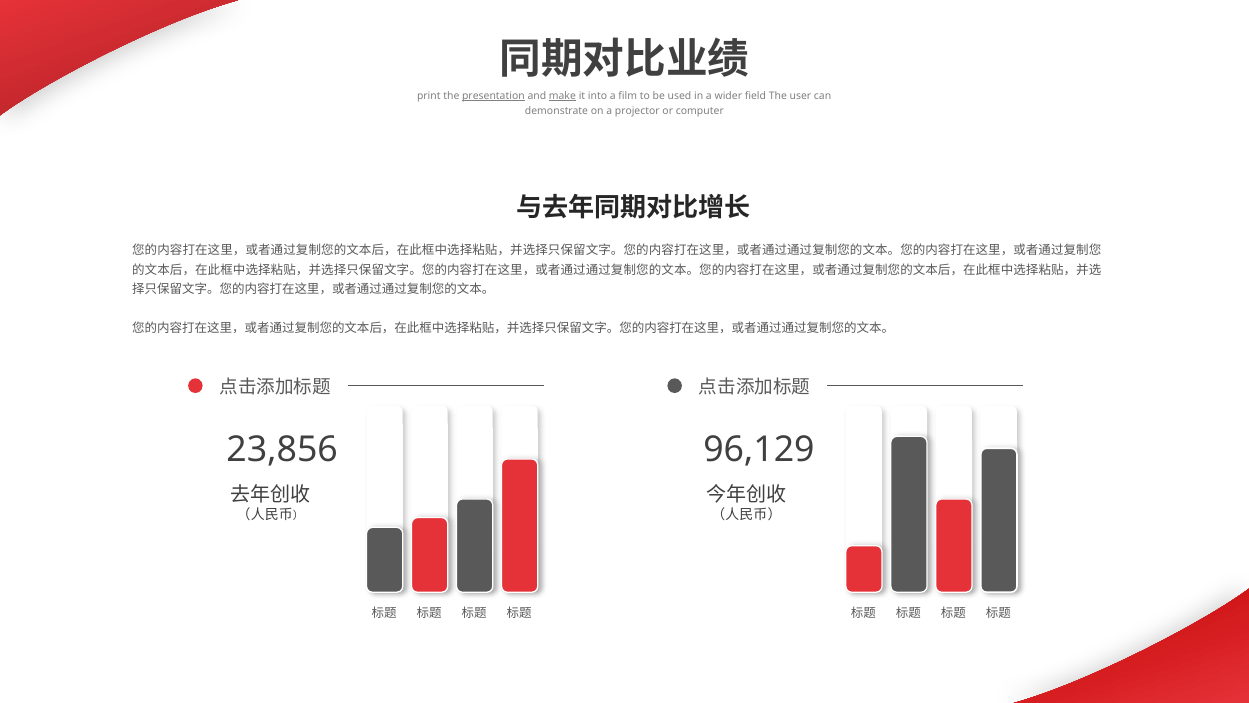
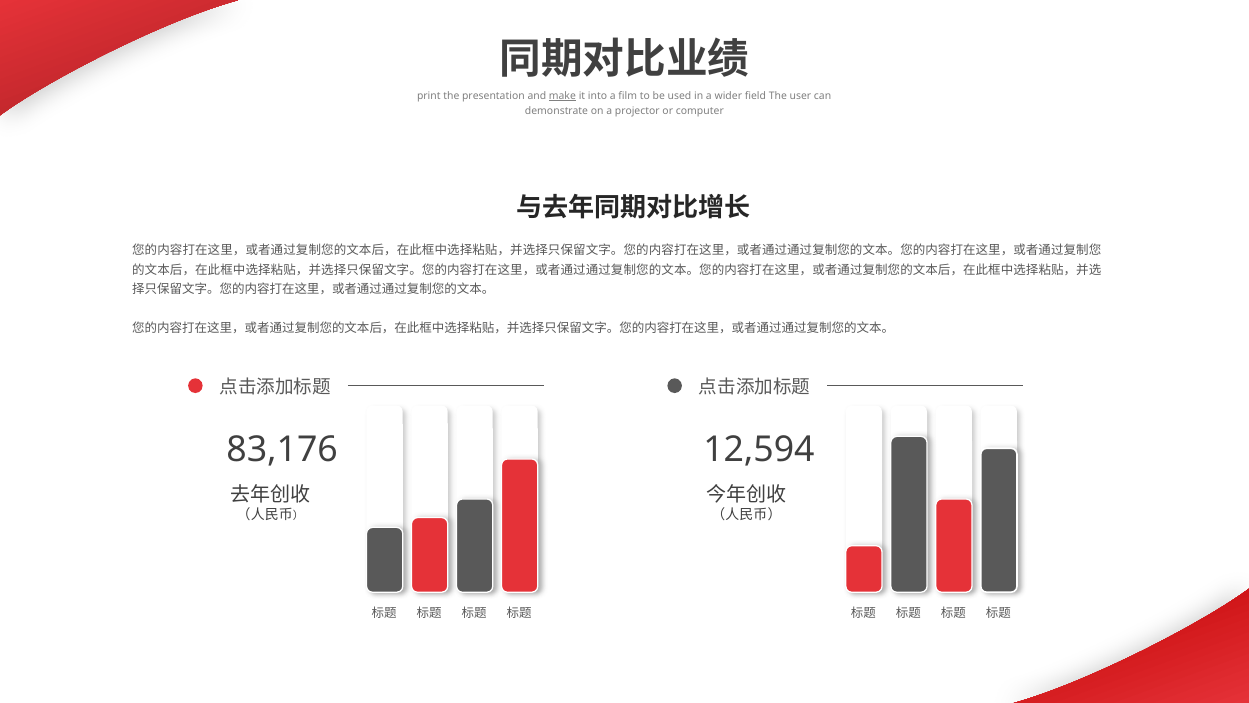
presentation underline: present -> none
23,856: 23,856 -> 83,176
96,129: 96,129 -> 12,594
